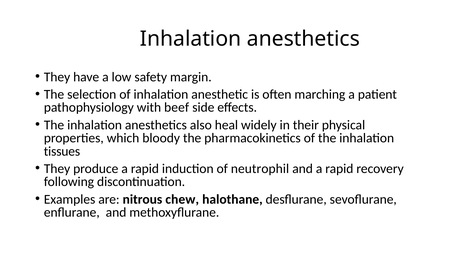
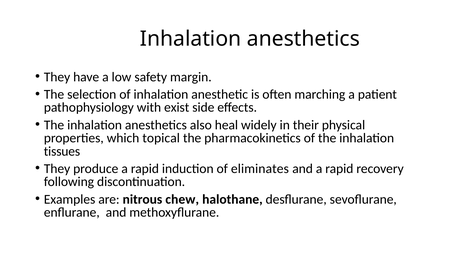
beef: beef -> exist
bloody: bloody -> topical
neutrophil: neutrophil -> eliminates
